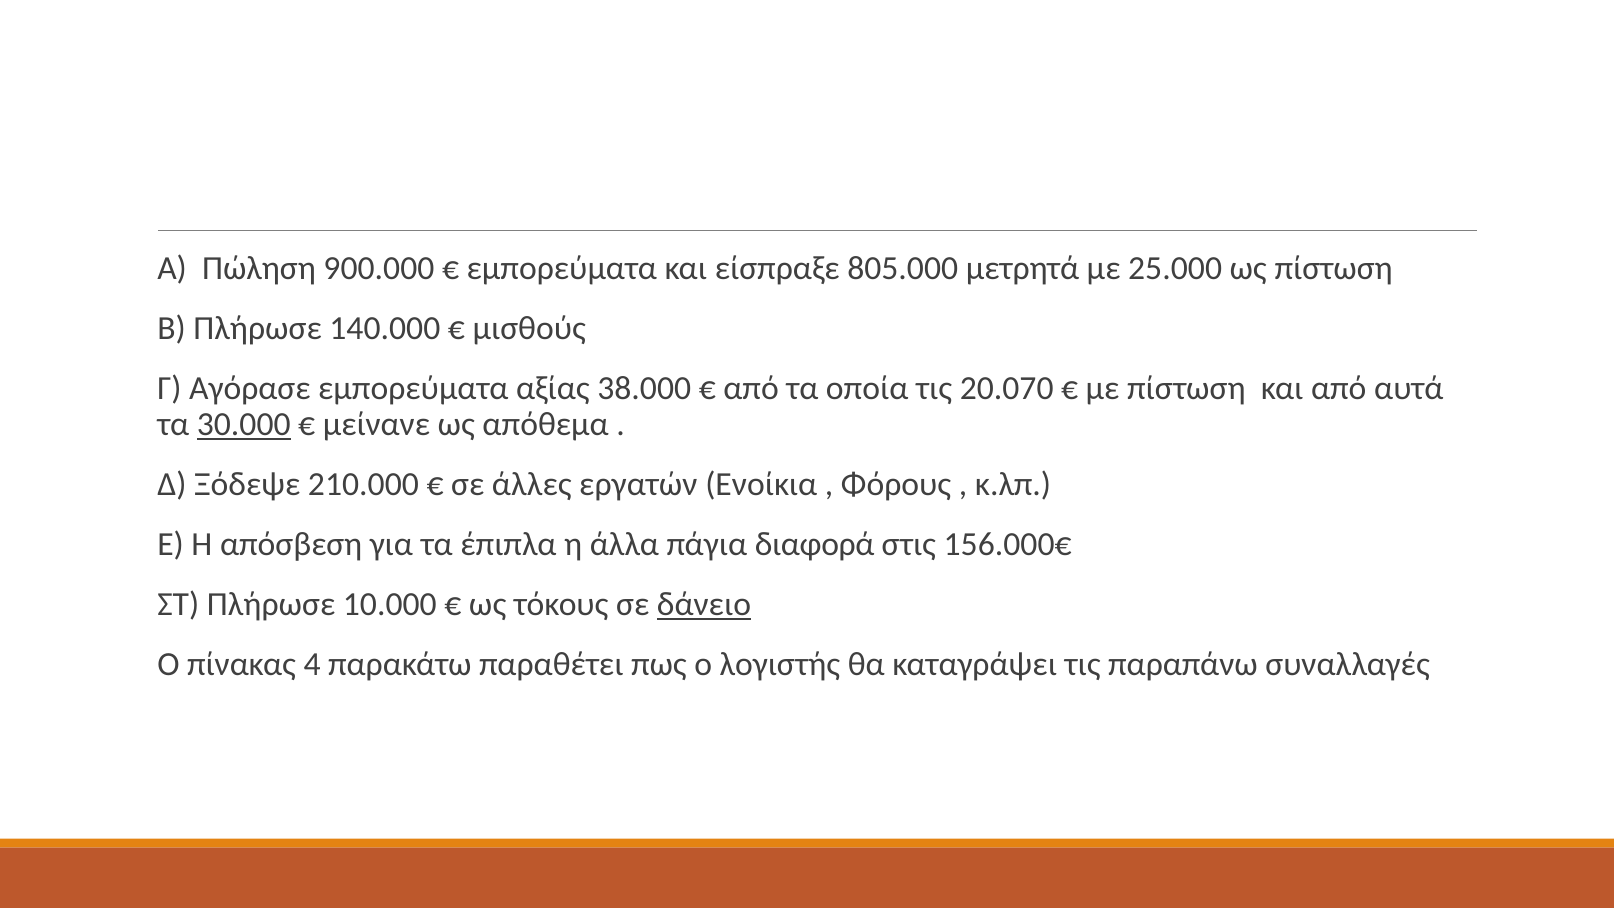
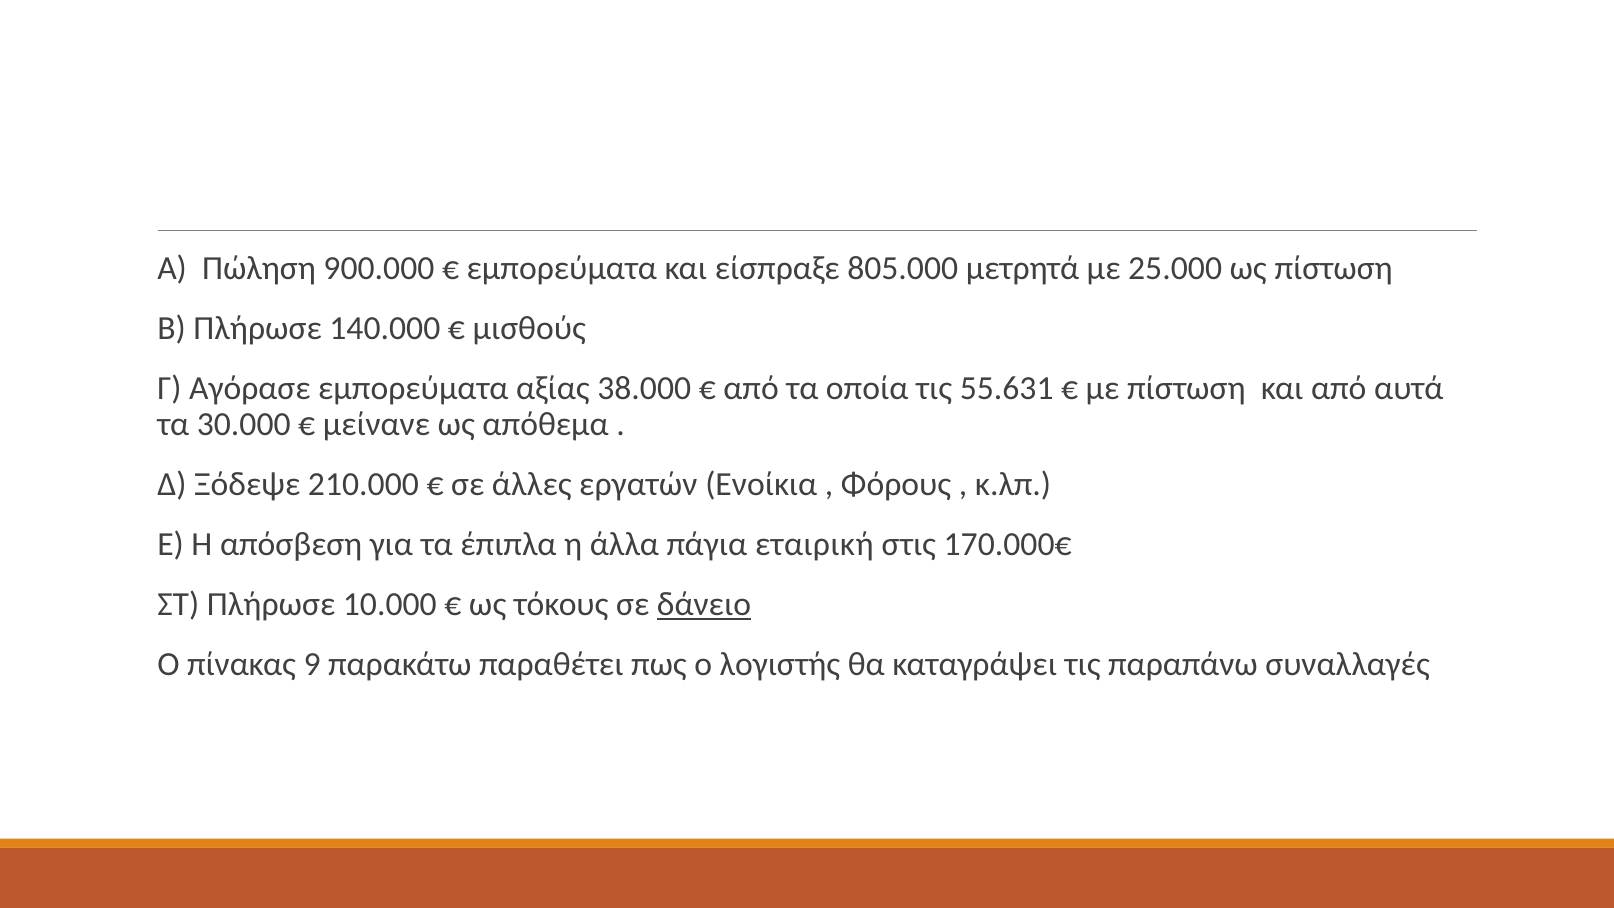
20.070: 20.070 -> 55.631
30.000 underline: present -> none
διαφορά: διαφορά -> εταιρική
156.000€: 156.000€ -> 170.000€
4: 4 -> 9
